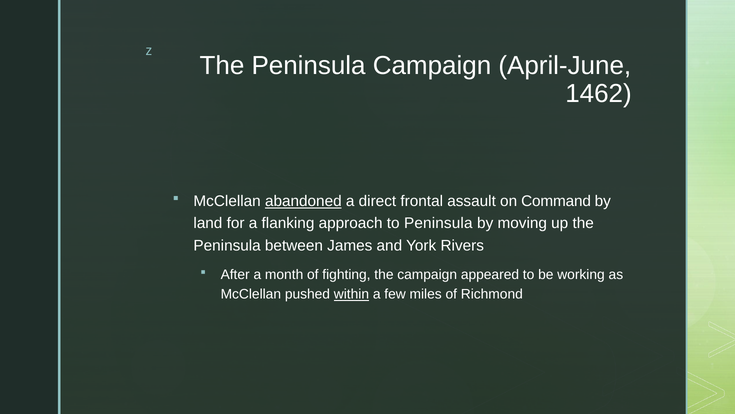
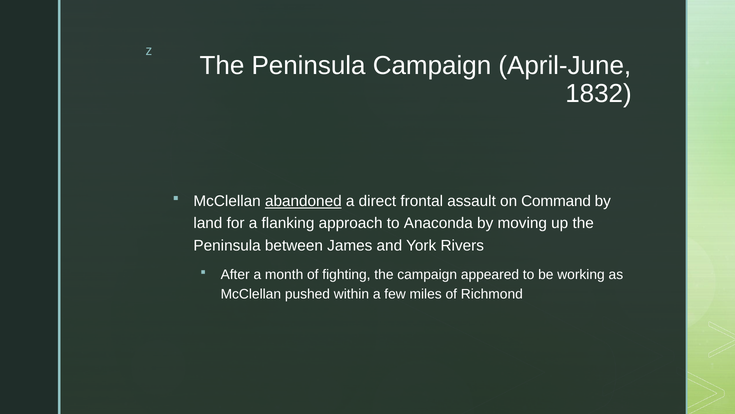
1462: 1462 -> 1832
to Peninsula: Peninsula -> Anaconda
within underline: present -> none
